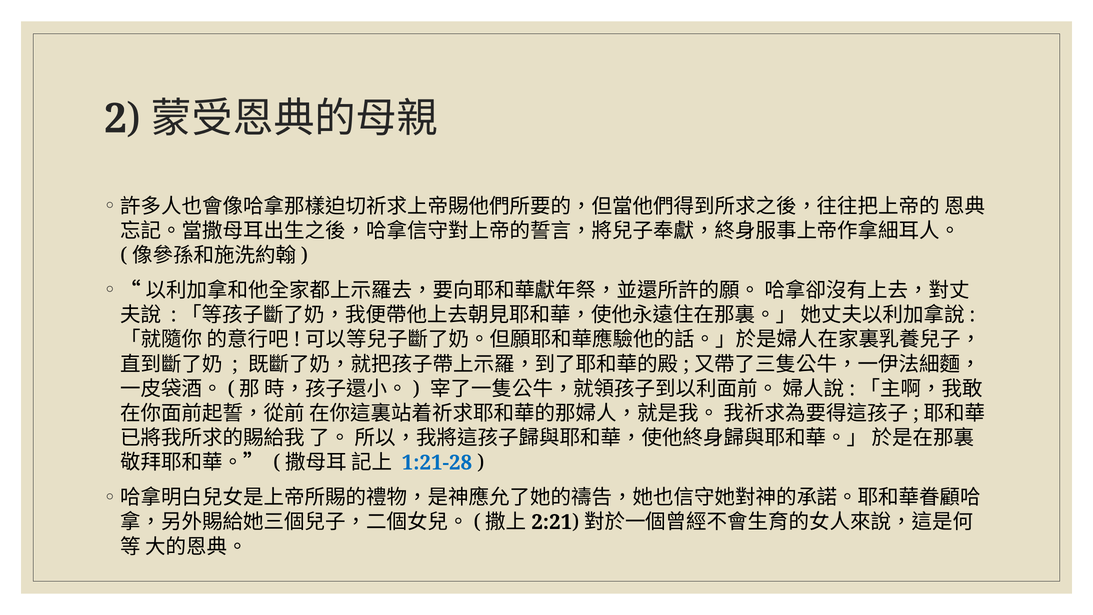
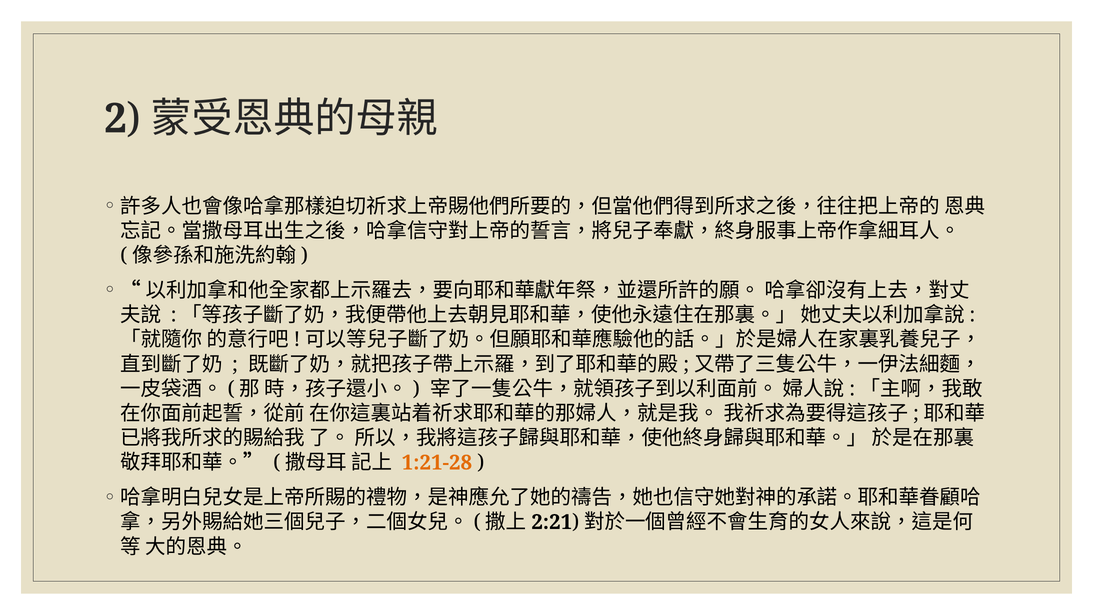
1:21-28 colour: blue -> orange
